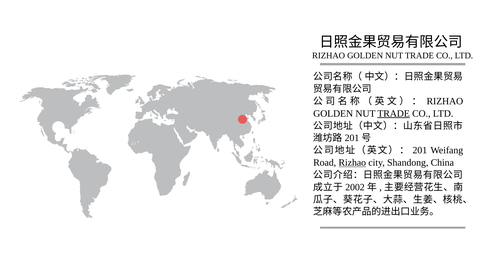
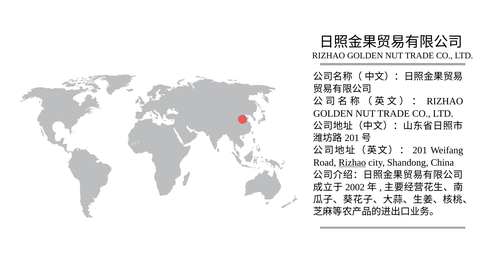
TRADE at (394, 114) underline: present -> none
